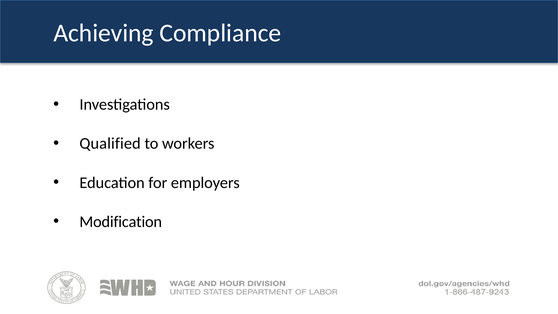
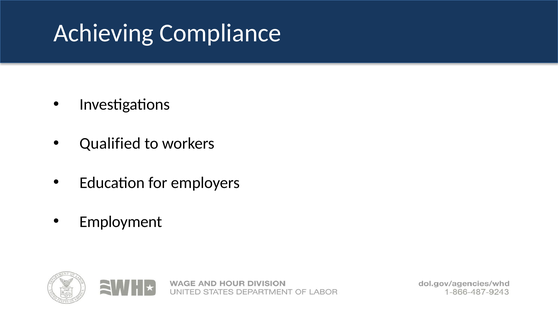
Modification: Modification -> Employment
